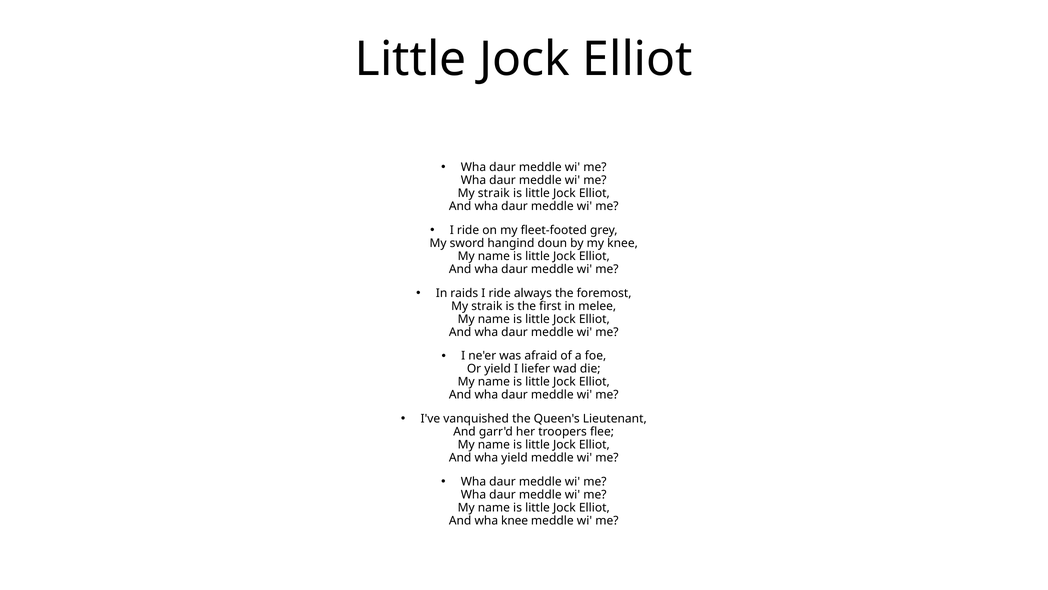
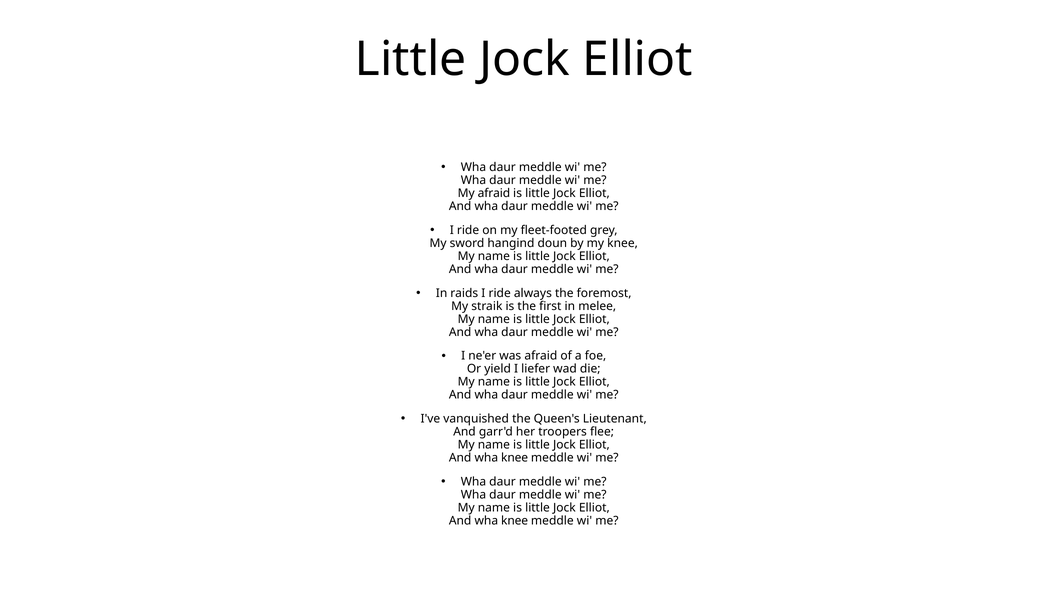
straik at (494, 193): straik -> afraid
yield at (515, 457): yield -> knee
